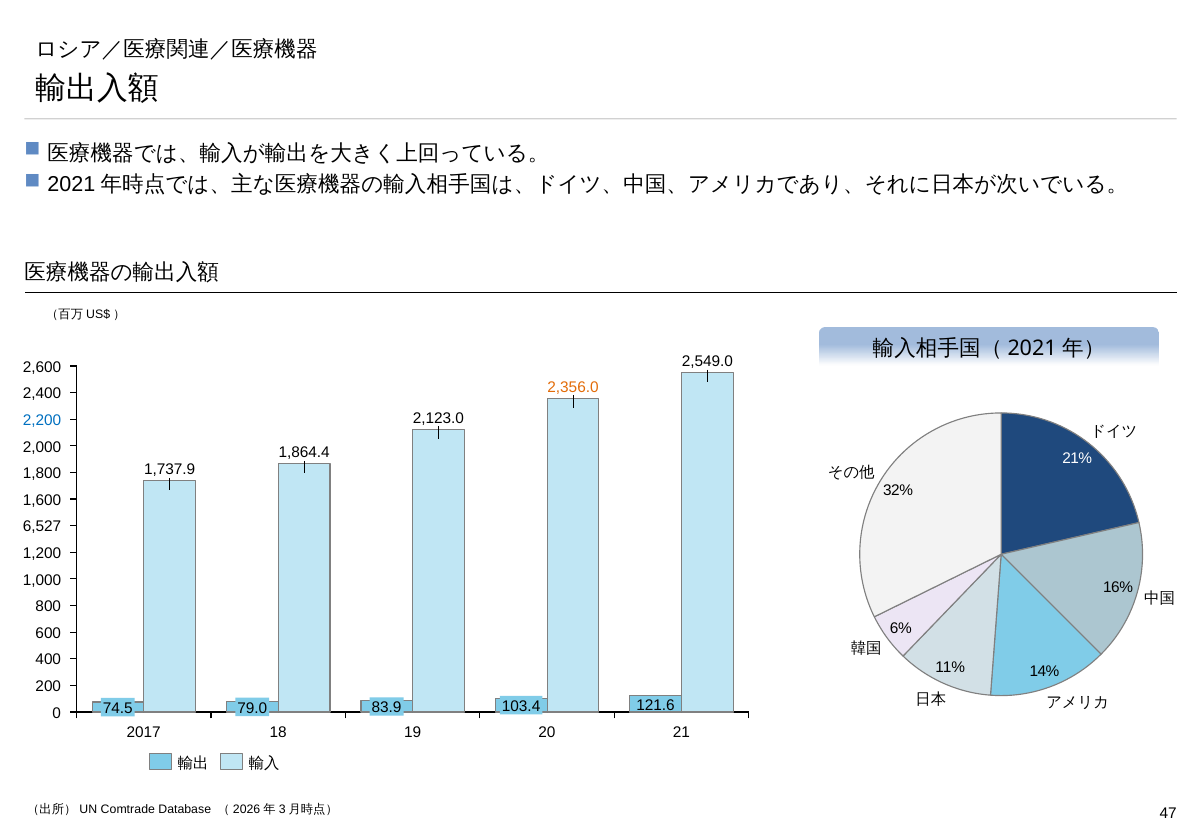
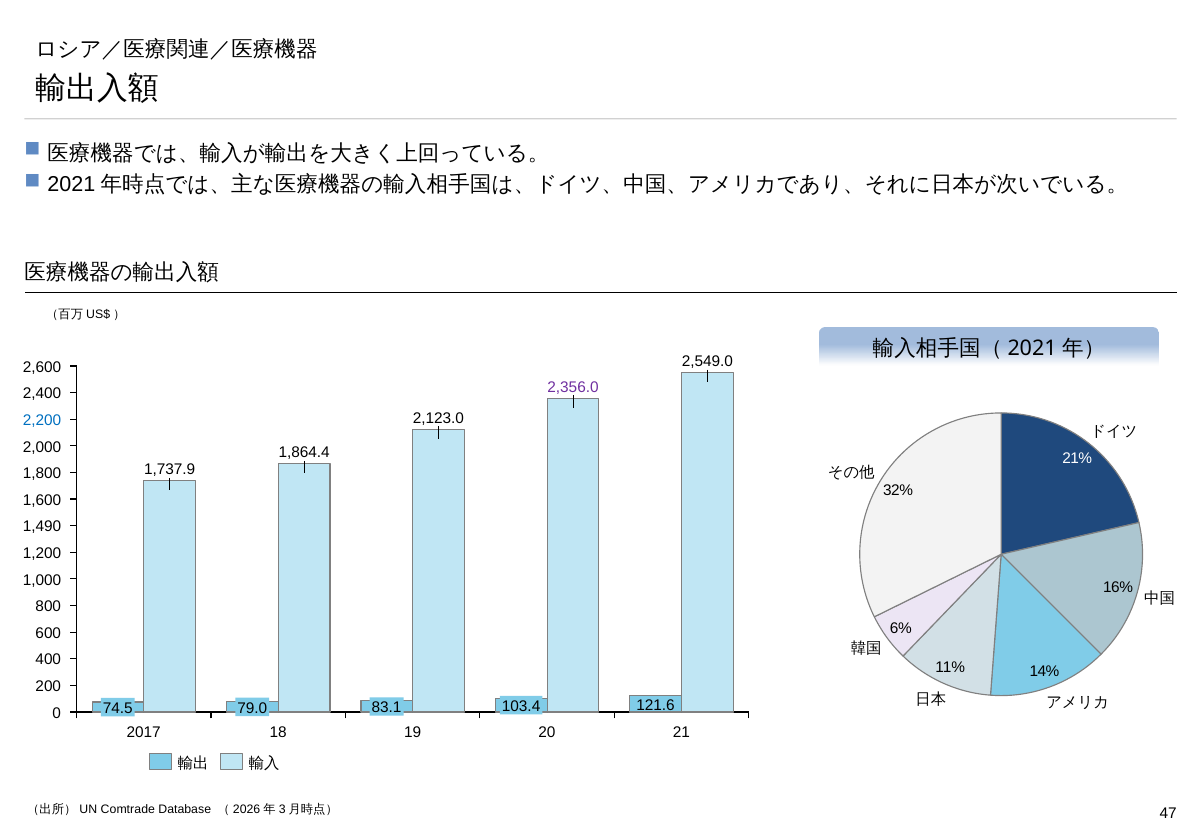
2,356.0 colour: orange -> purple
6,527: 6,527 -> 1,490
83.9: 83.9 -> 83.1
